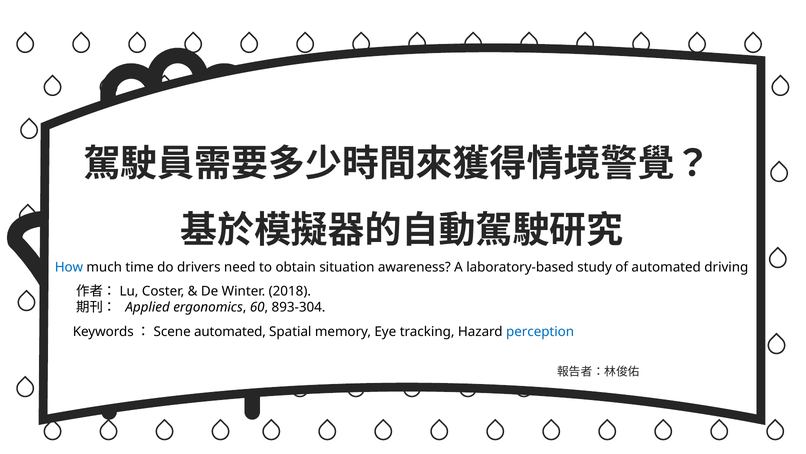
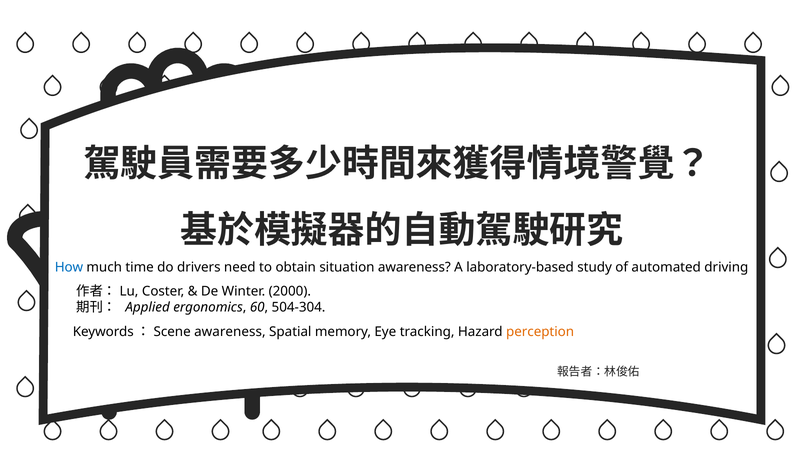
2018: 2018 -> 2000
893-304: 893-304 -> 504-304
Keywords：Scene automated: automated -> awareness
perception colour: blue -> orange
